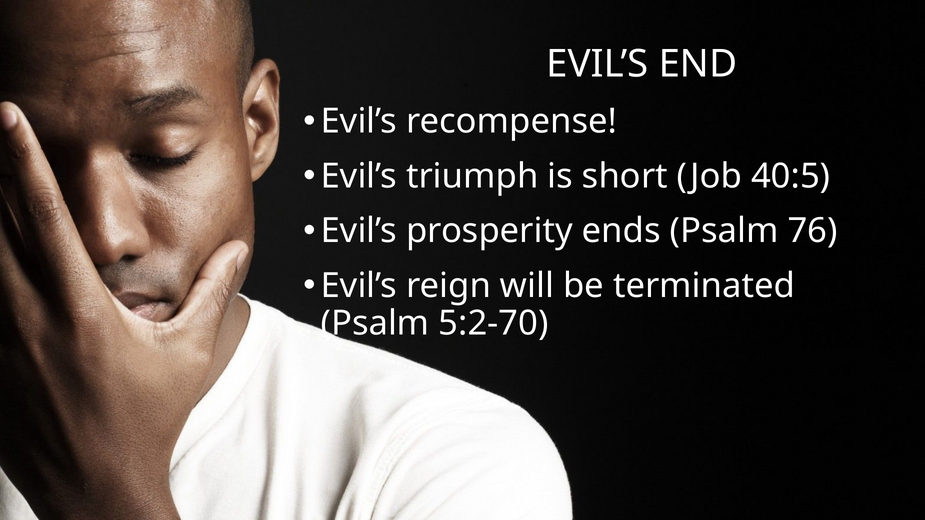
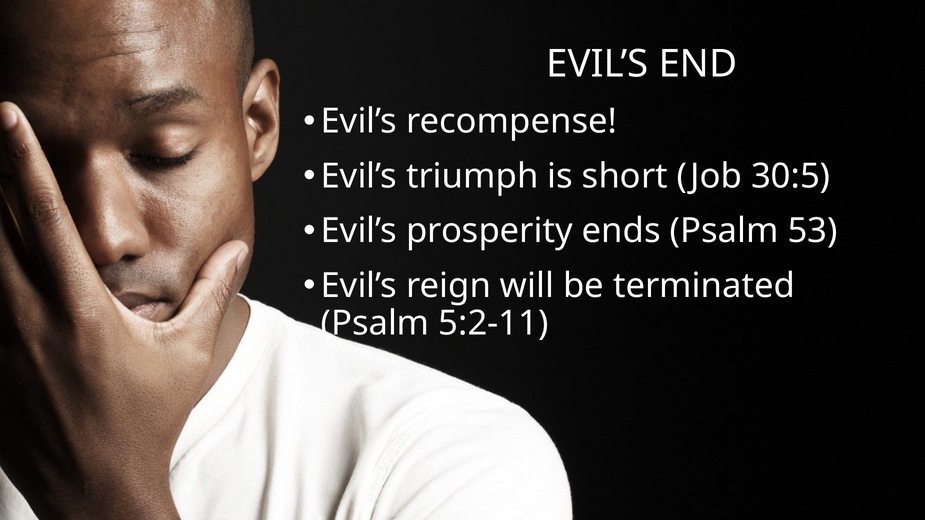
40:5: 40:5 -> 30:5
76: 76 -> 53
5:2-70: 5:2-70 -> 5:2-11
